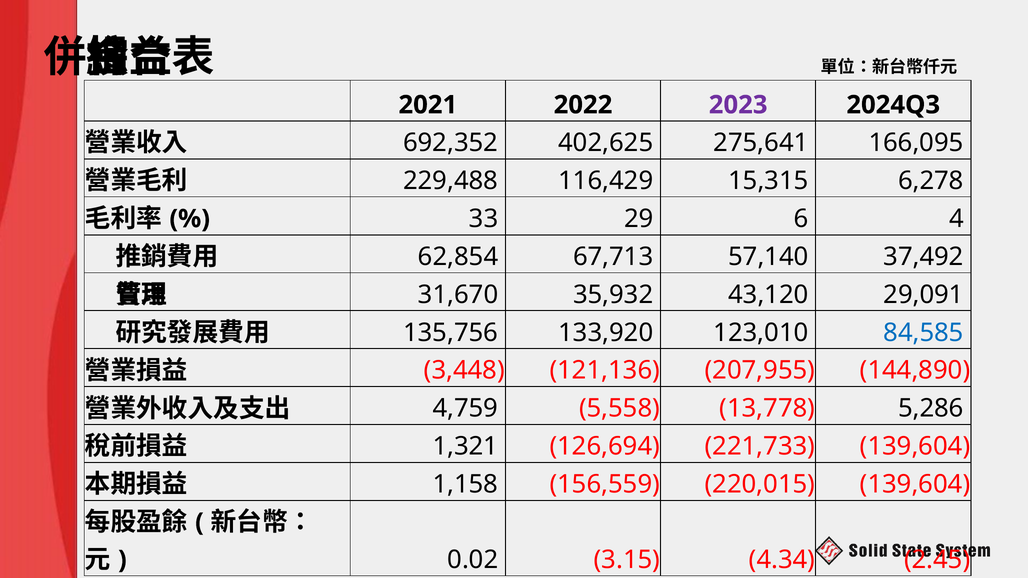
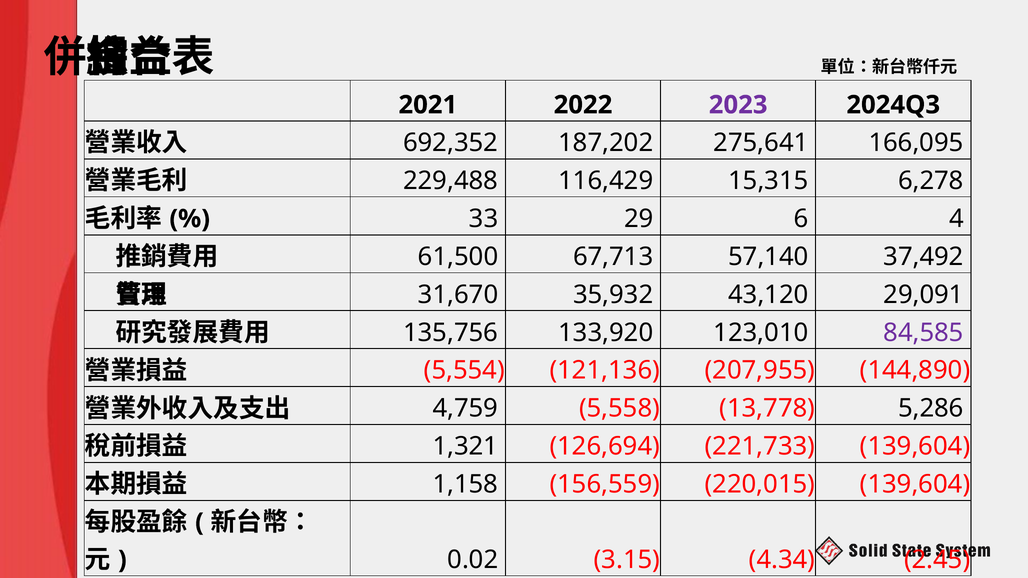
402,625: 402,625 -> 187,202
62,854: 62,854 -> 61,500
84,585 colour: blue -> purple
3,448: 3,448 -> 5,554
